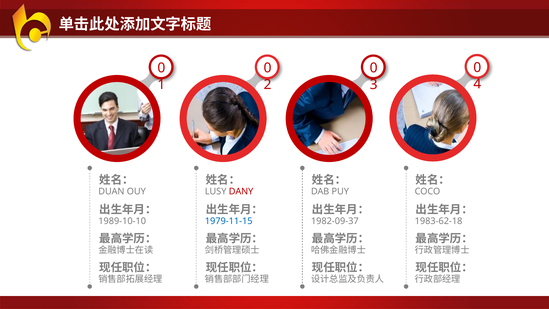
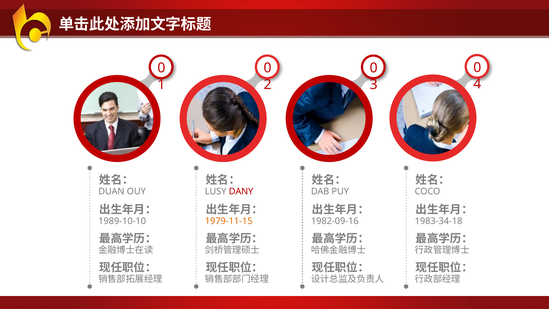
1979-11-15 colour: blue -> orange
1982-09-37: 1982-09-37 -> 1982-09-16
1983-62-18: 1983-62-18 -> 1983-34-18
